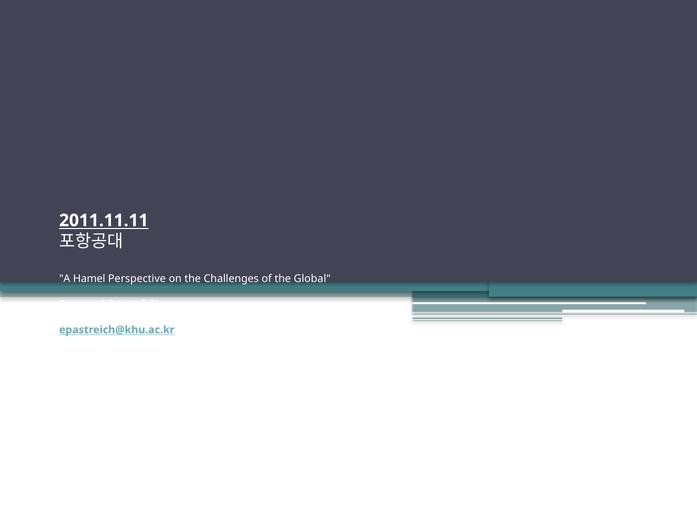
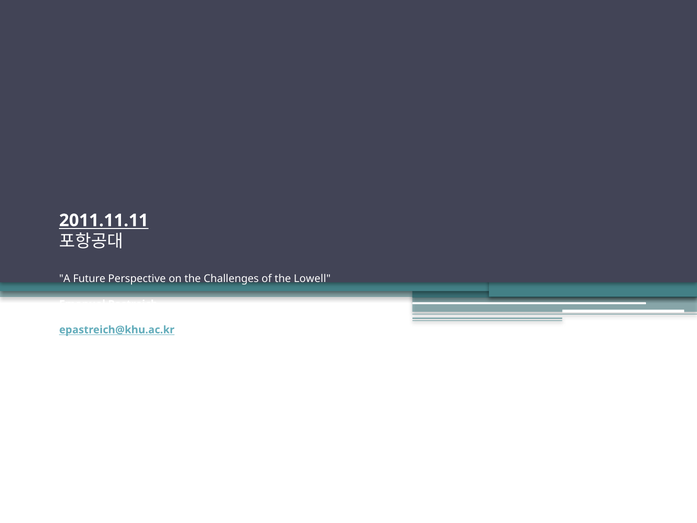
Hamel: Hamel -> Future
Global: Global -> Lowell
